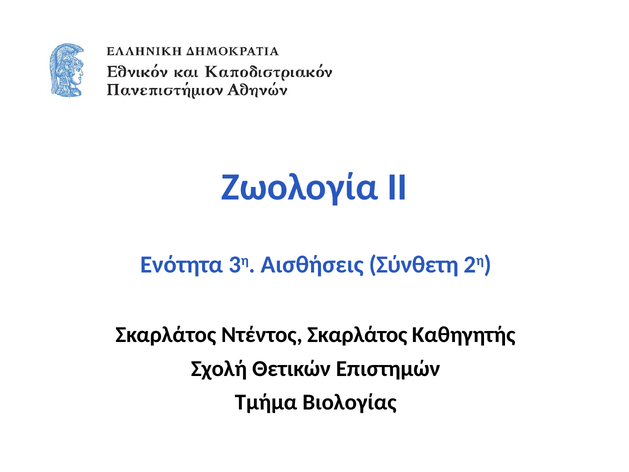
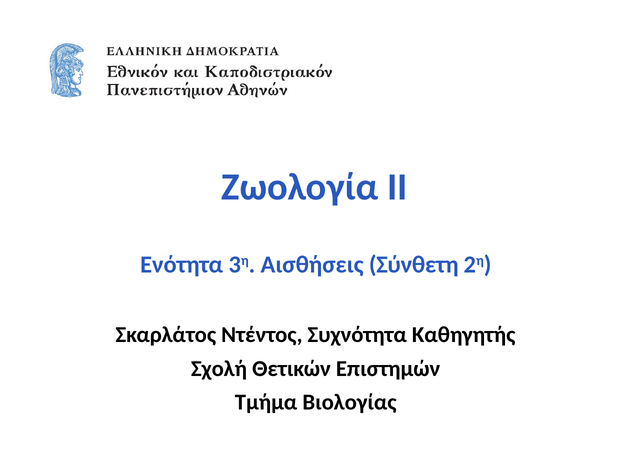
Ντέντος Σκαρλάτος: Σκαρλάτος -> Συχνότητα
